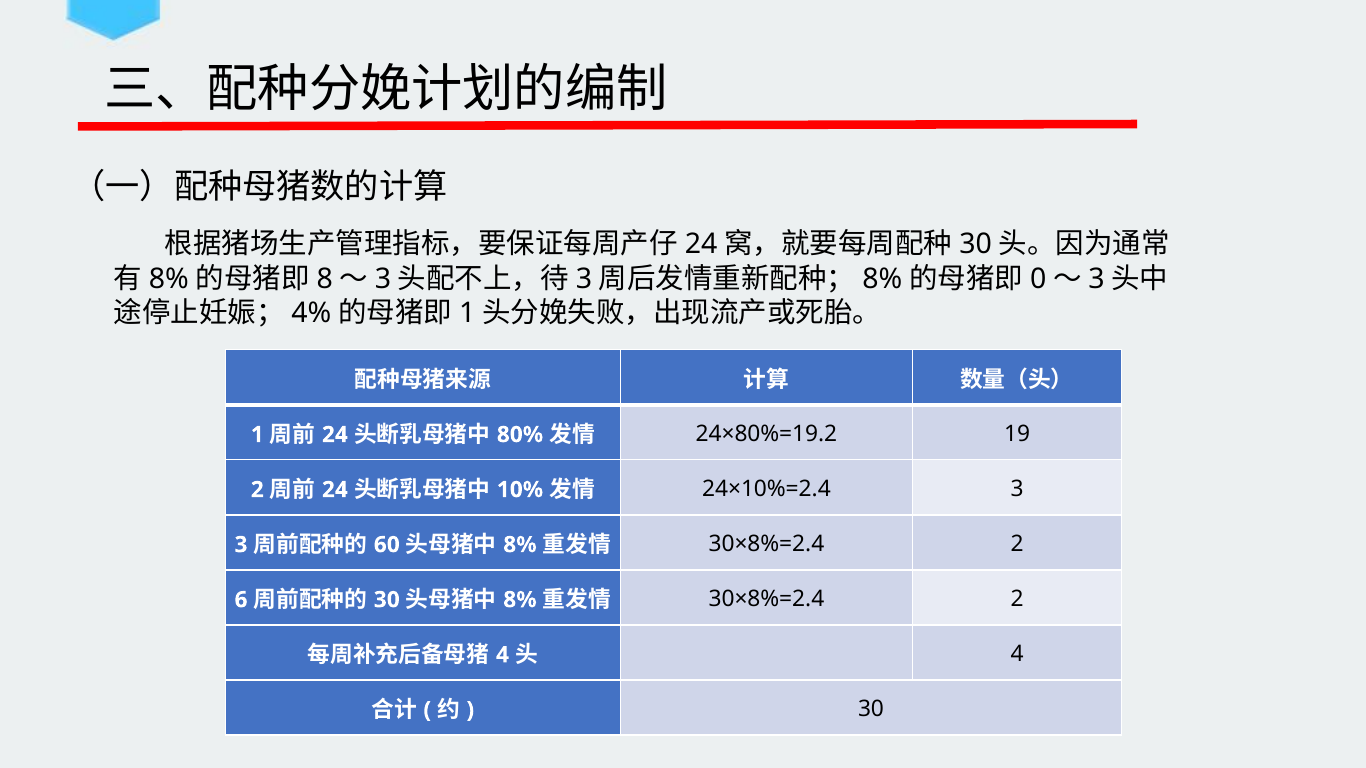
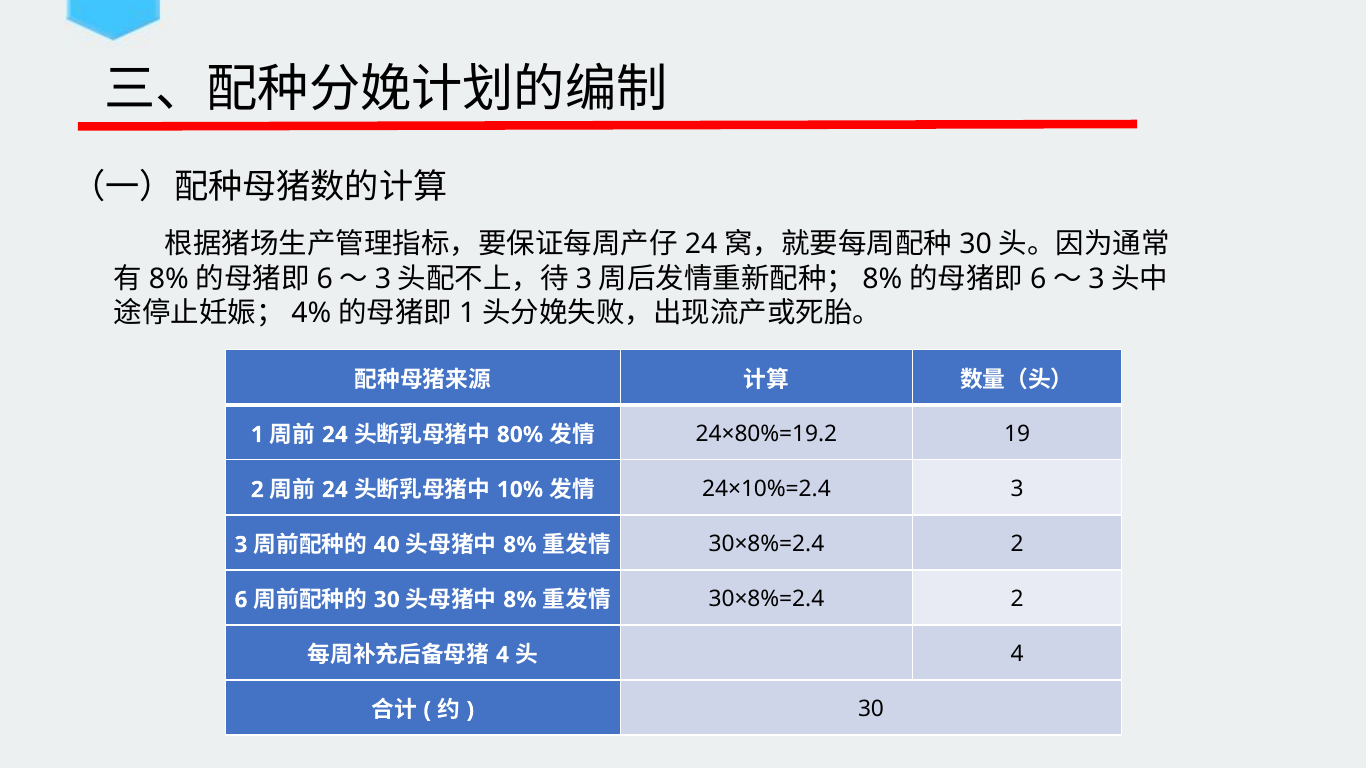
8 at (325, 279): 8 -> 6
0 at (1038, 279): 0 -> 6
60: 60 -> 40
